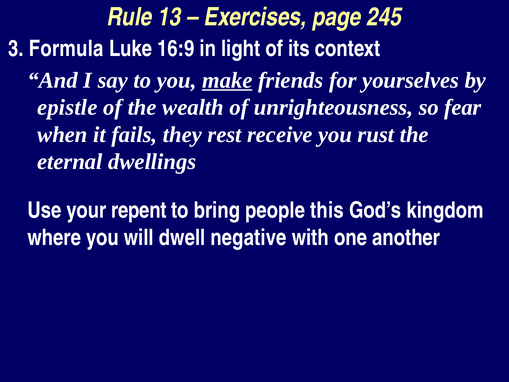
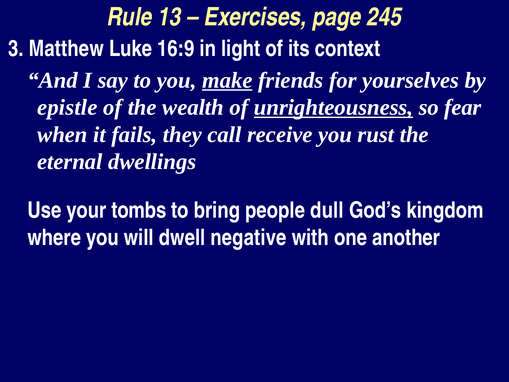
Formula: Formula -> Matthew
unrighteousness underline: none -> present
rest: rest -> call
repent: repent -> tombs
this: this -> dull
